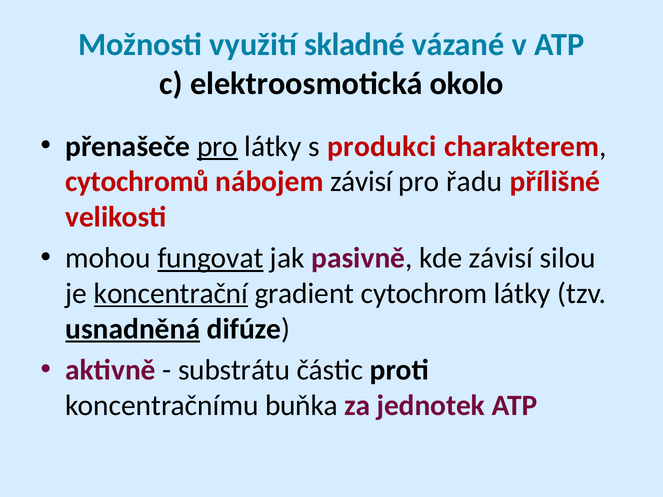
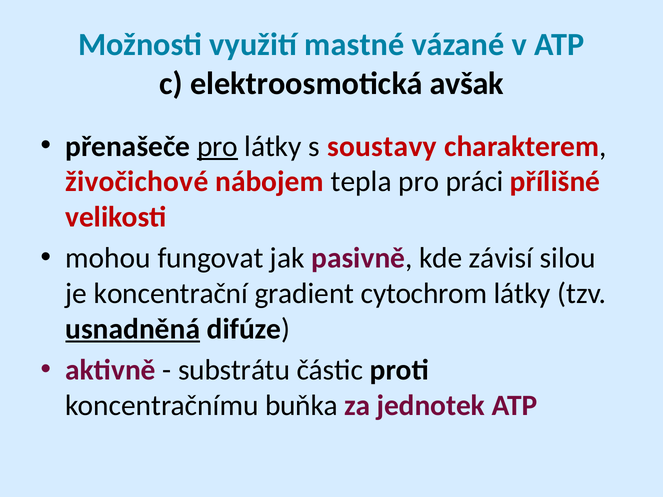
skladné: skladné -> mastné
okolo: okolo -> avšak
produkci: produkci -> soustavy
cytochromů: cytochromů -> živočichové
nábojem závisí: závisí -> tepla
řadu: řadu -> práci
fungovat underline: present -> none
koncentrační underline: present -> none
